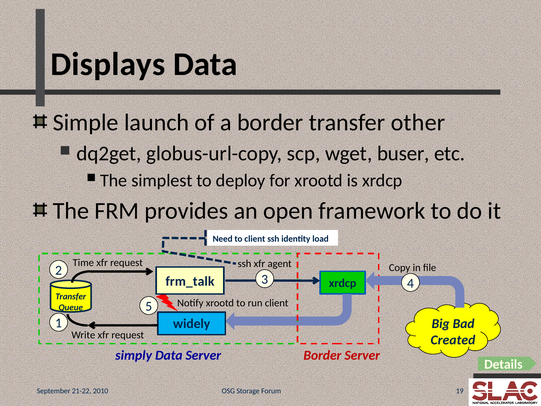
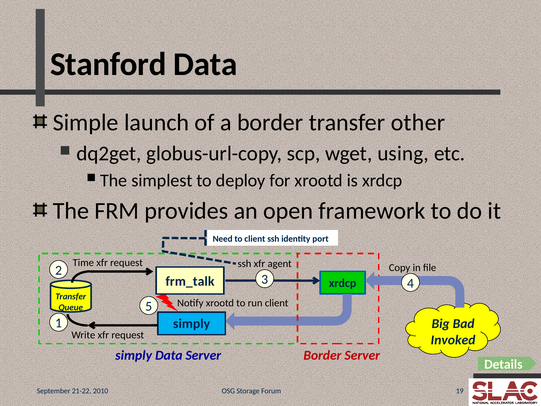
Displays: Displays -> Stanford
buser: buser -> using
load: load -> port
widely at (192, 324): widely -> simply
Created: Created -> Invoked
